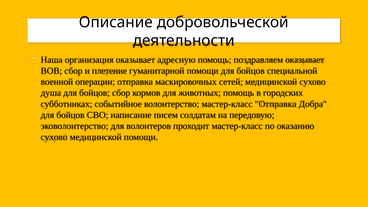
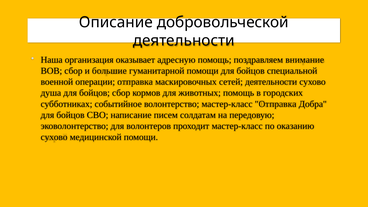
поздравляем оказывает: оказывает -> внимание
плетение: плетение -> большие
сетей медицинской: медицинской -> деятельности
